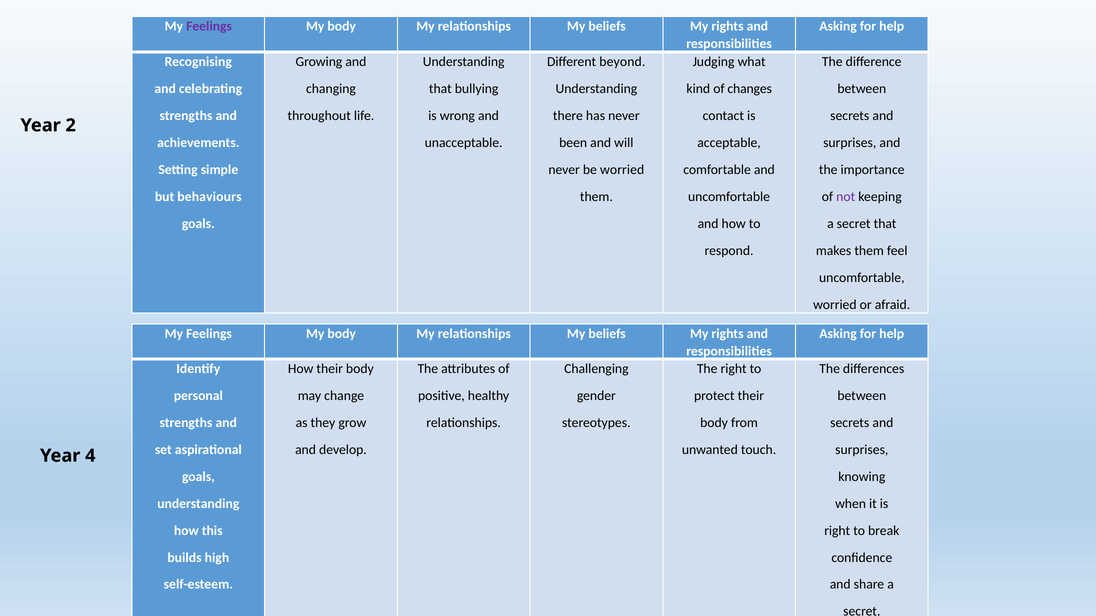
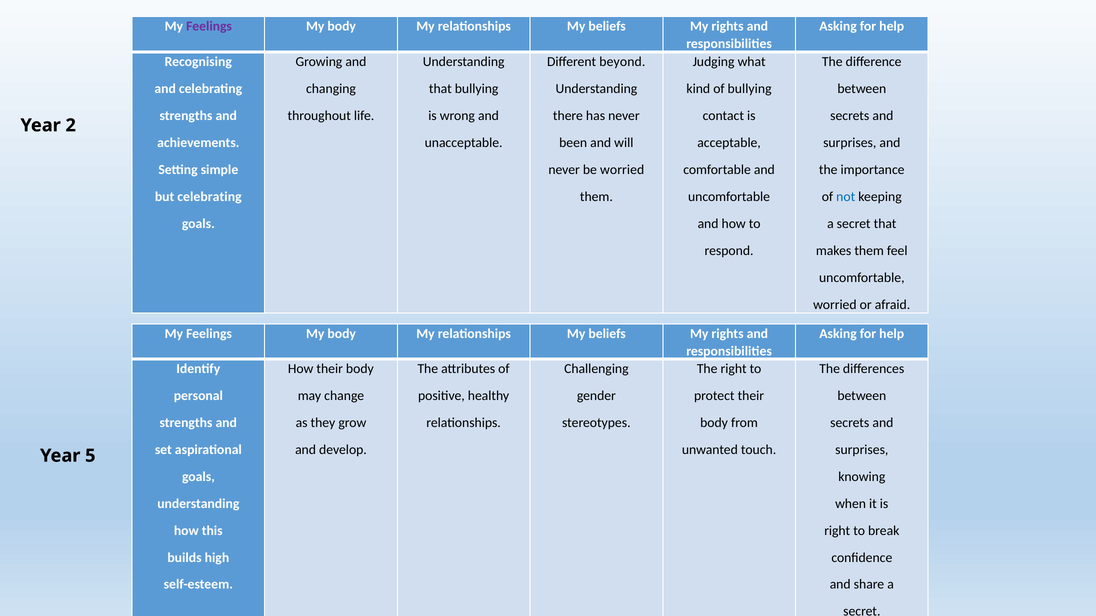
of changes: changes -> bullying
but behaviours: behaviours -> celebrating
not colour: purple -> blue
4: 4 -> 5
